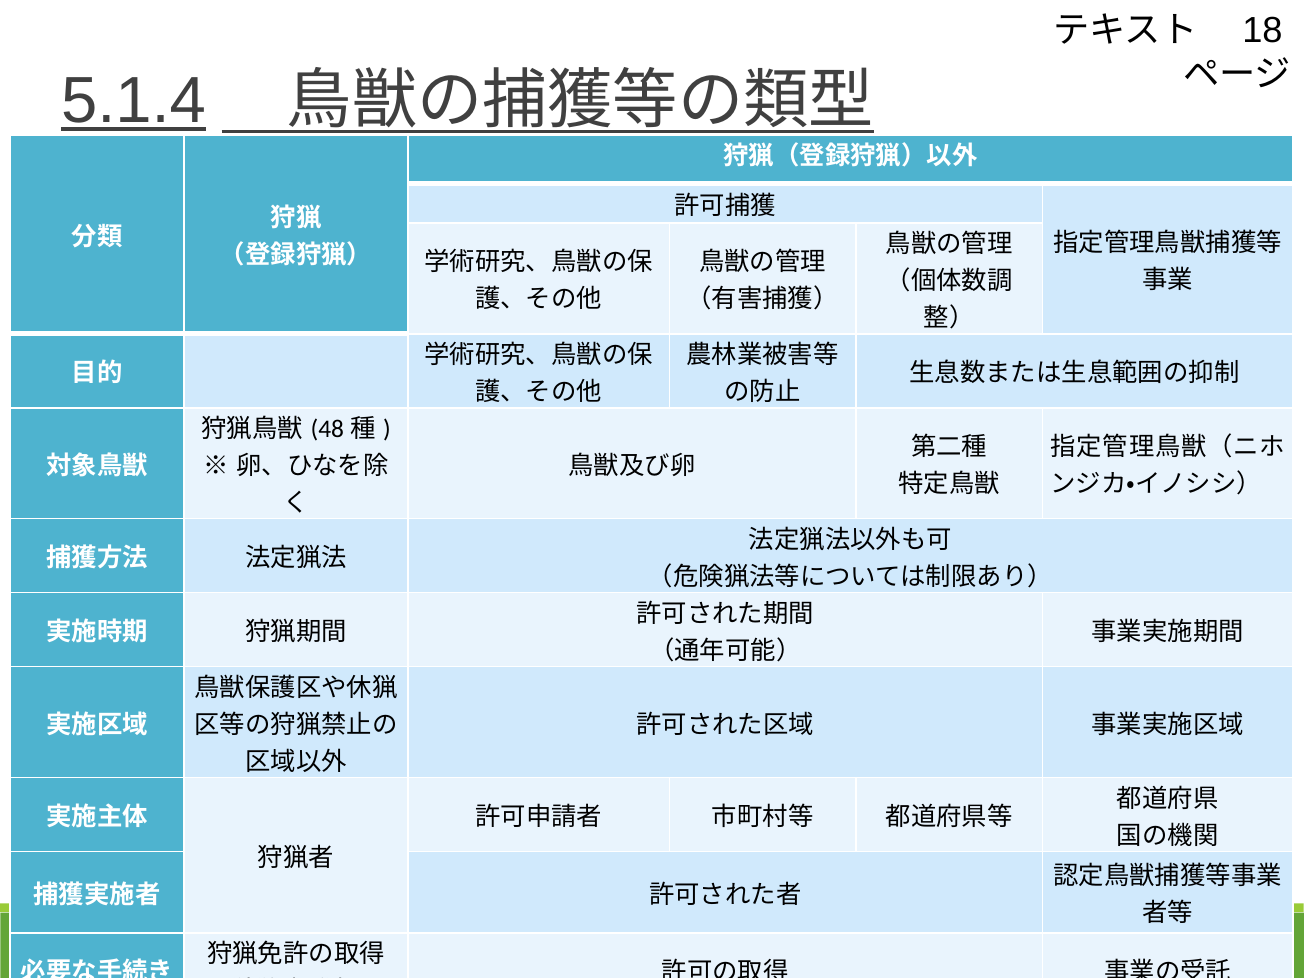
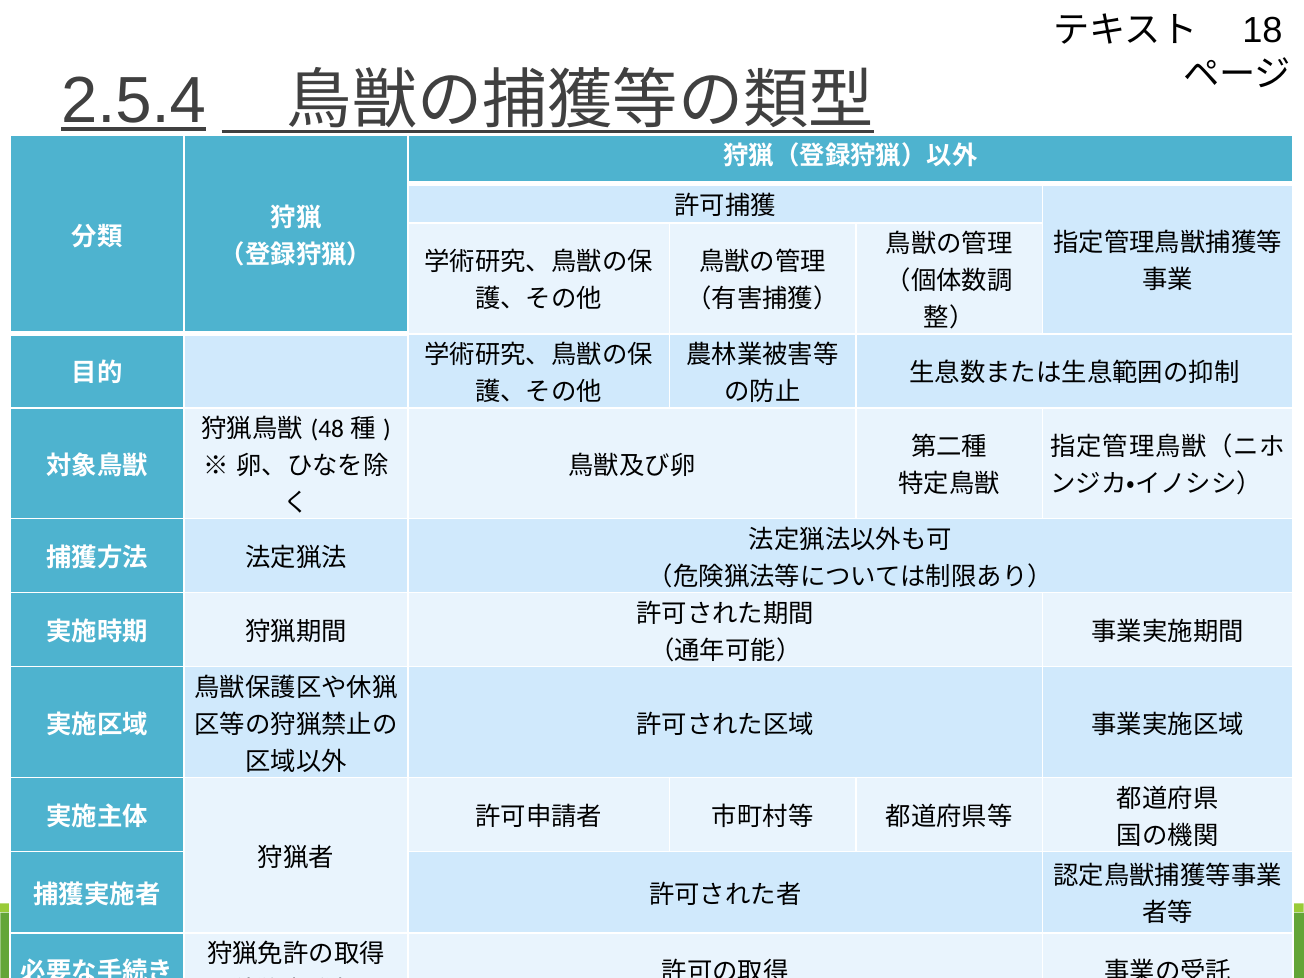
5.1.4: 5.1.4 -> 2.5.4
